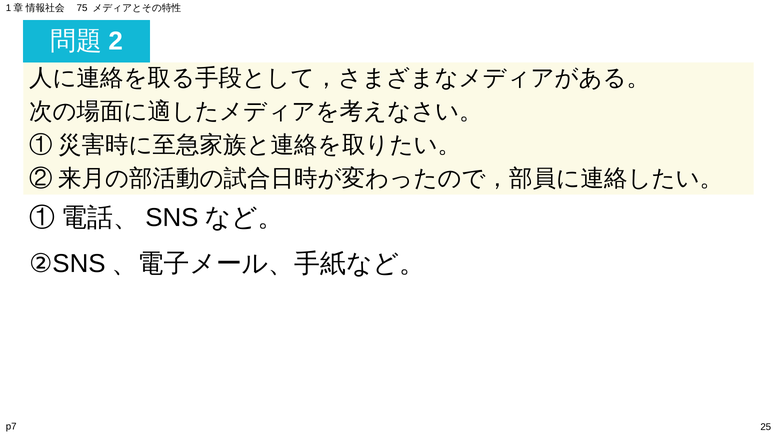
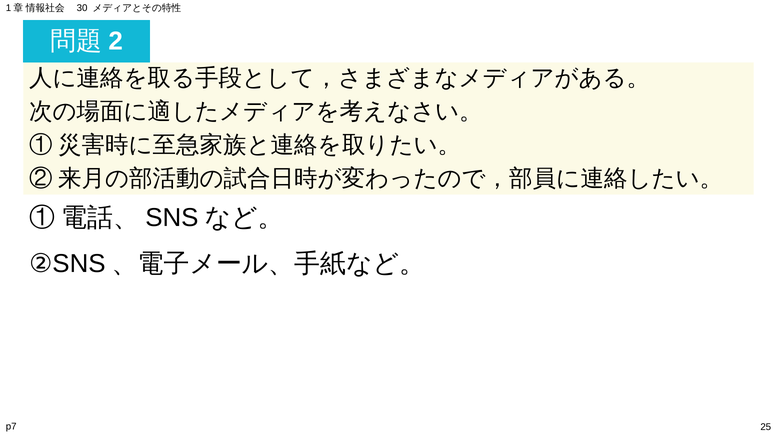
75: 75 -> 30
